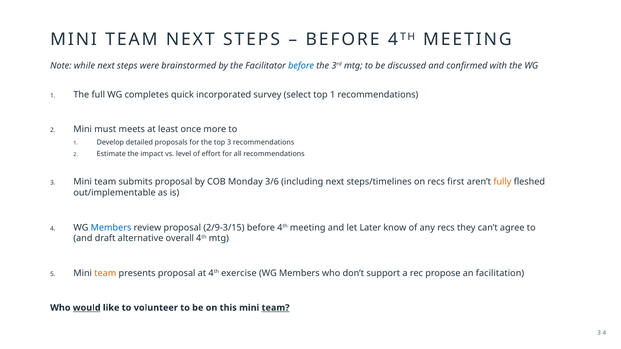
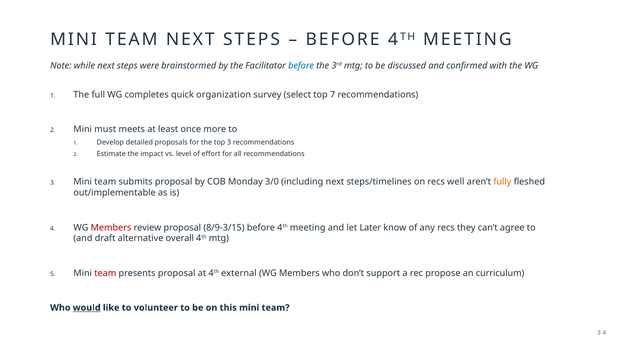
incorporated: incorporated -> organization
top 1: 1 -> 7
3/6: 3/6 -> 3/0
first: first -> well
Members at (111, 228) colour: blue -> red
2/9-3/15: 2/9-3/15 -> 8/9-3/15
team at (105, 273) colour: orange -> red
exercise: exercise -> external
facilitation: facilitation -> curriculum
team at (276, 308) underline: present -> none
